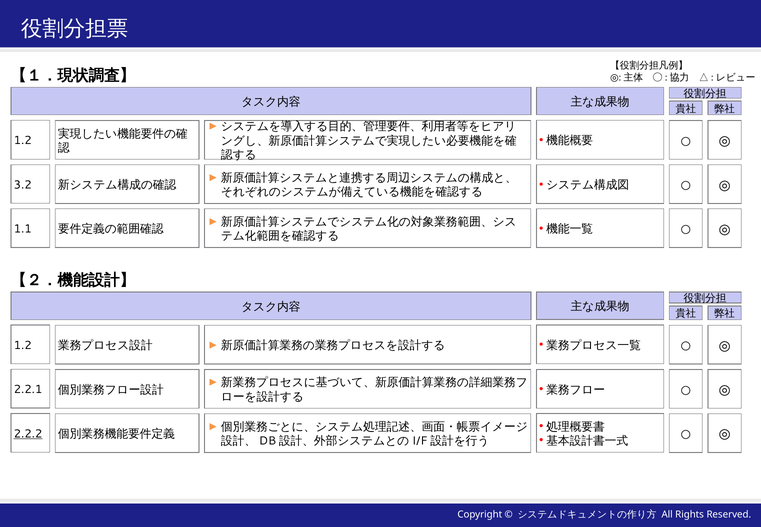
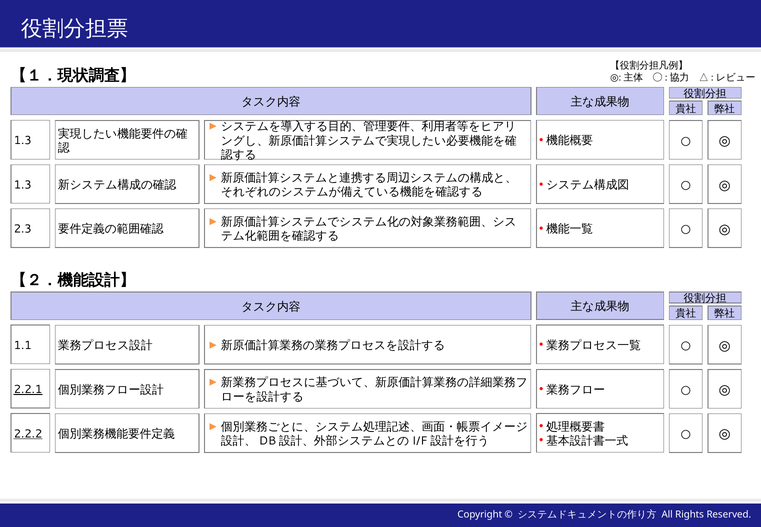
1.2 at (23, 141): 1.2 -> 1.3
3.2 at (23, 185): 3.2 -> 1.3
1.1: 1.1 -> 2.3
1.2 at (23, 345): 1.2 -> 1.1
2.2.1 underline: none -> present
